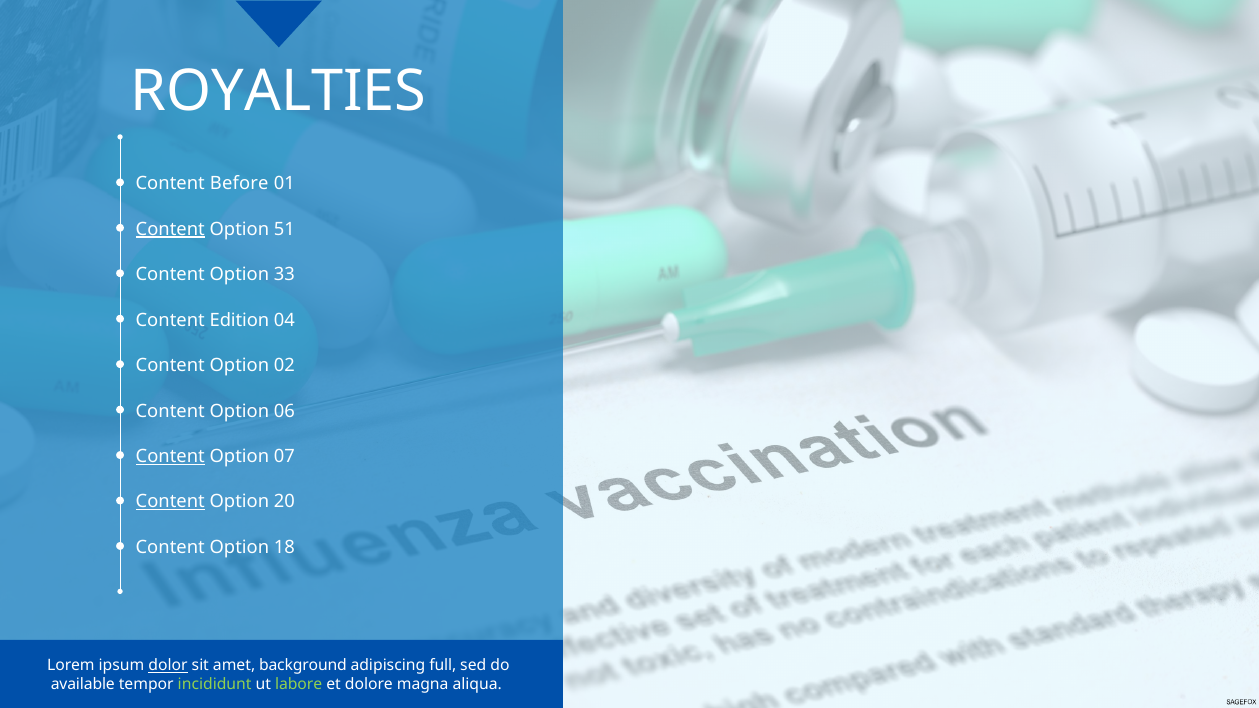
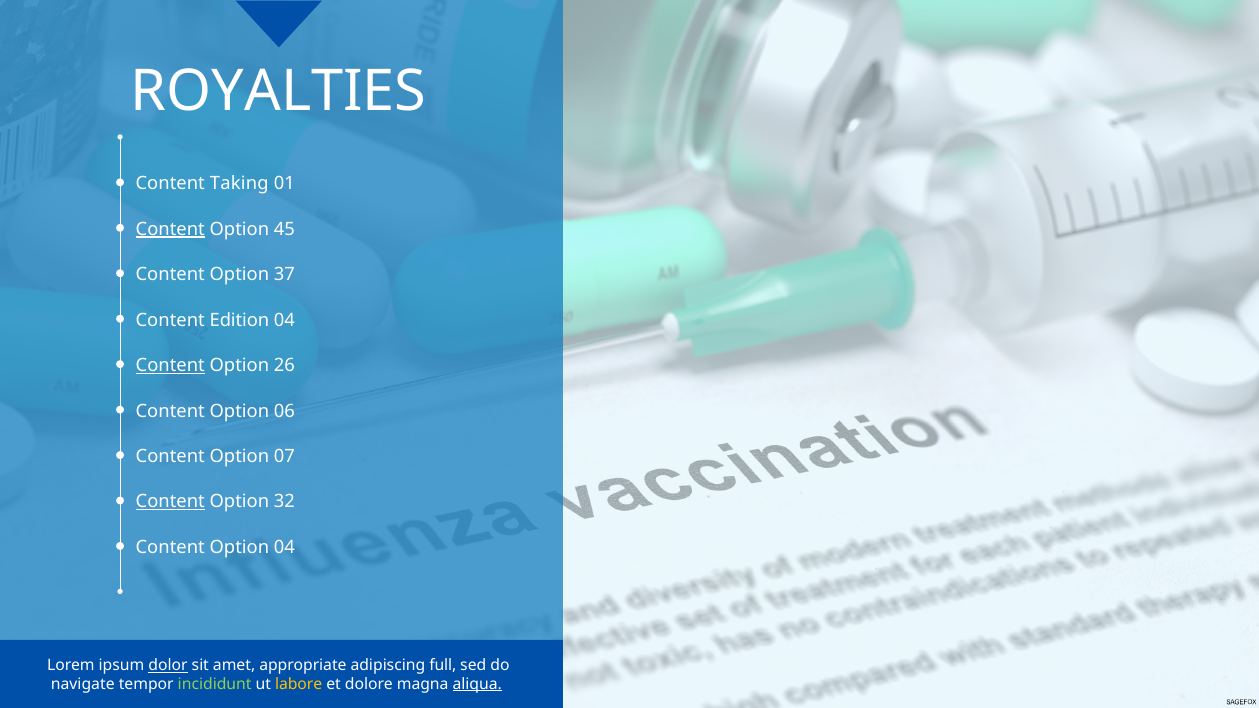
Before: Before -> Taking
51: 51 -> 45
33: 33 -> 37
Content at (170, 366) underline: none -> present
02: 02 -> 26
Content at (170, 456) underline: present -> none
20: 20 -> 32
Option 18: 18 -> 04
background: background -> appropriate
available: available -> navigate
labore colour: light green -> yellow
aliqua underline: none -> present
